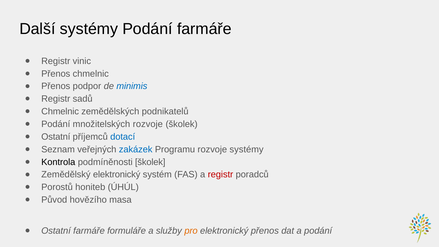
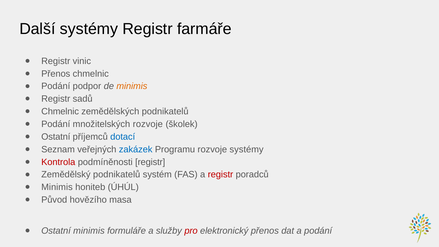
systémy Podání: Podání -> Registr
Přenos at (56, 86): Přenos -> Podání
minimis at (132, 86) colour: blue -> orange
Kontrola colour: black -> red
podmíněnosti školek: školek -> registr
Zemědělský elektronický: elektronický -> podnikatelů
Porostů at (57, 187): Porostů -> Minimis
Ostatní farmáře: farmáře -> minimis
pro colour: orange -> red
